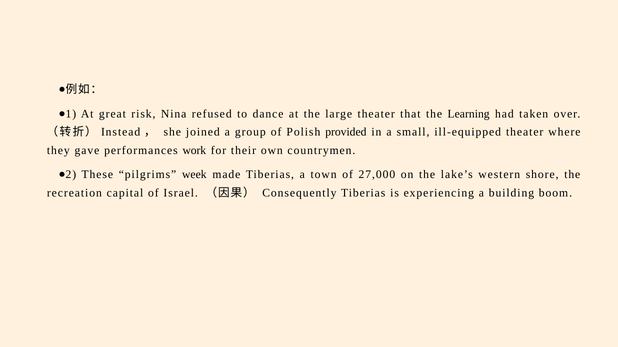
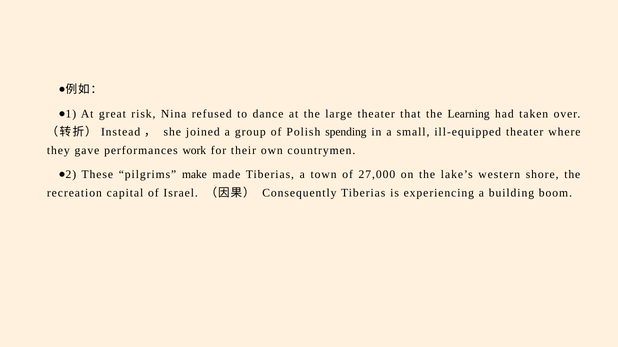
provided: provided -> spending
week: week -> make
